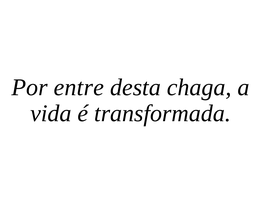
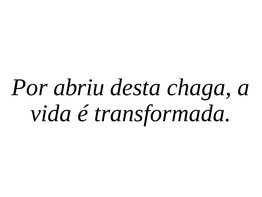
entre: entre -> abriu
